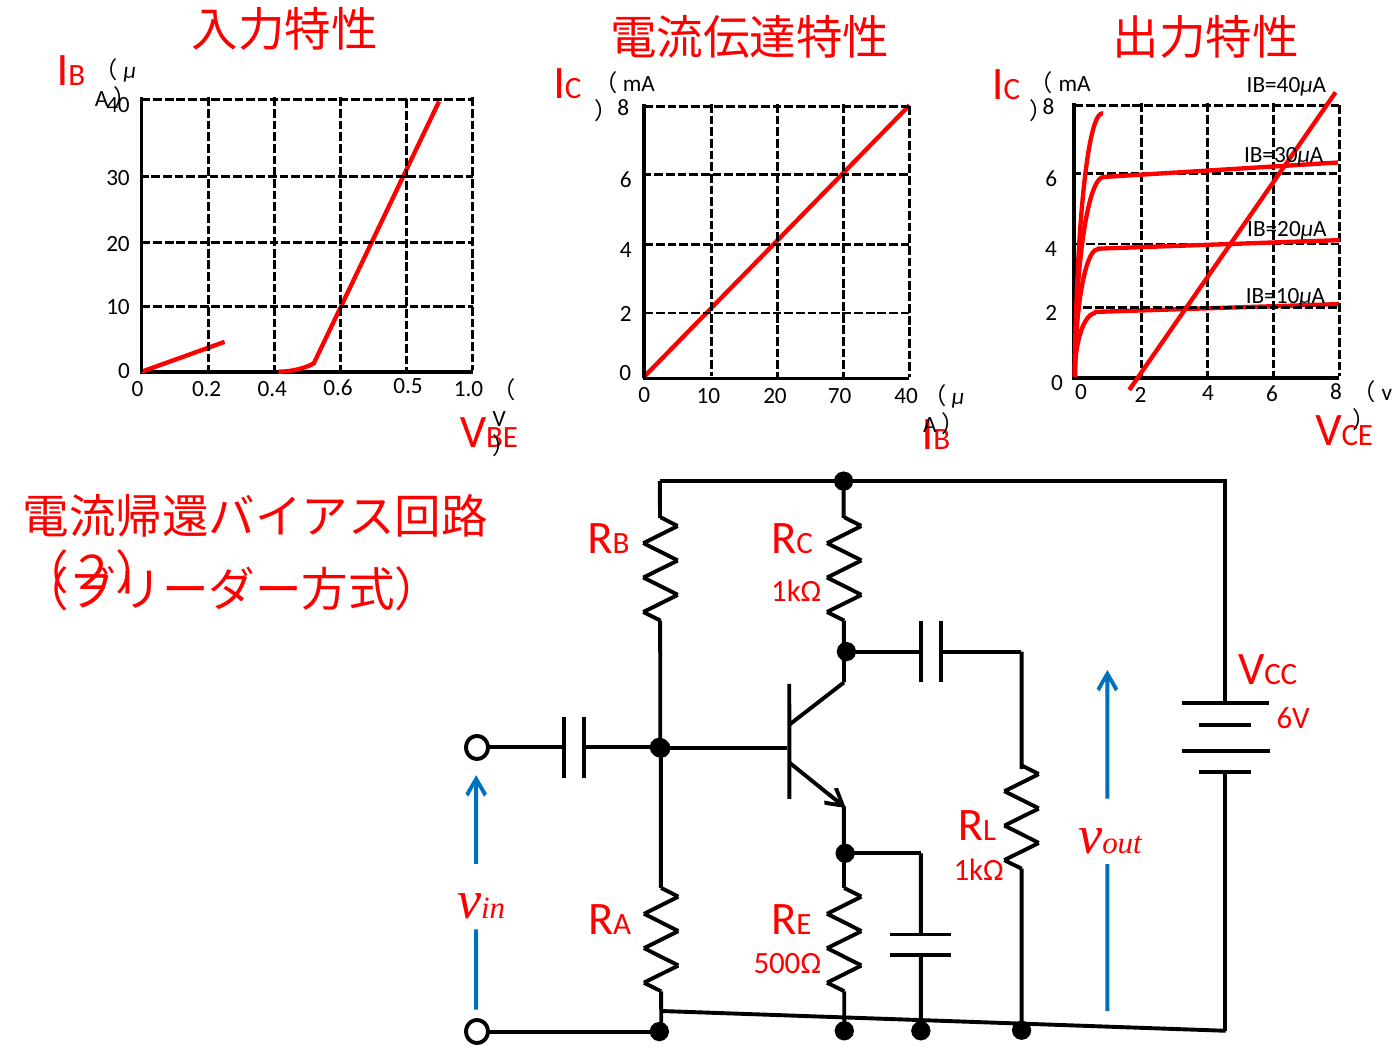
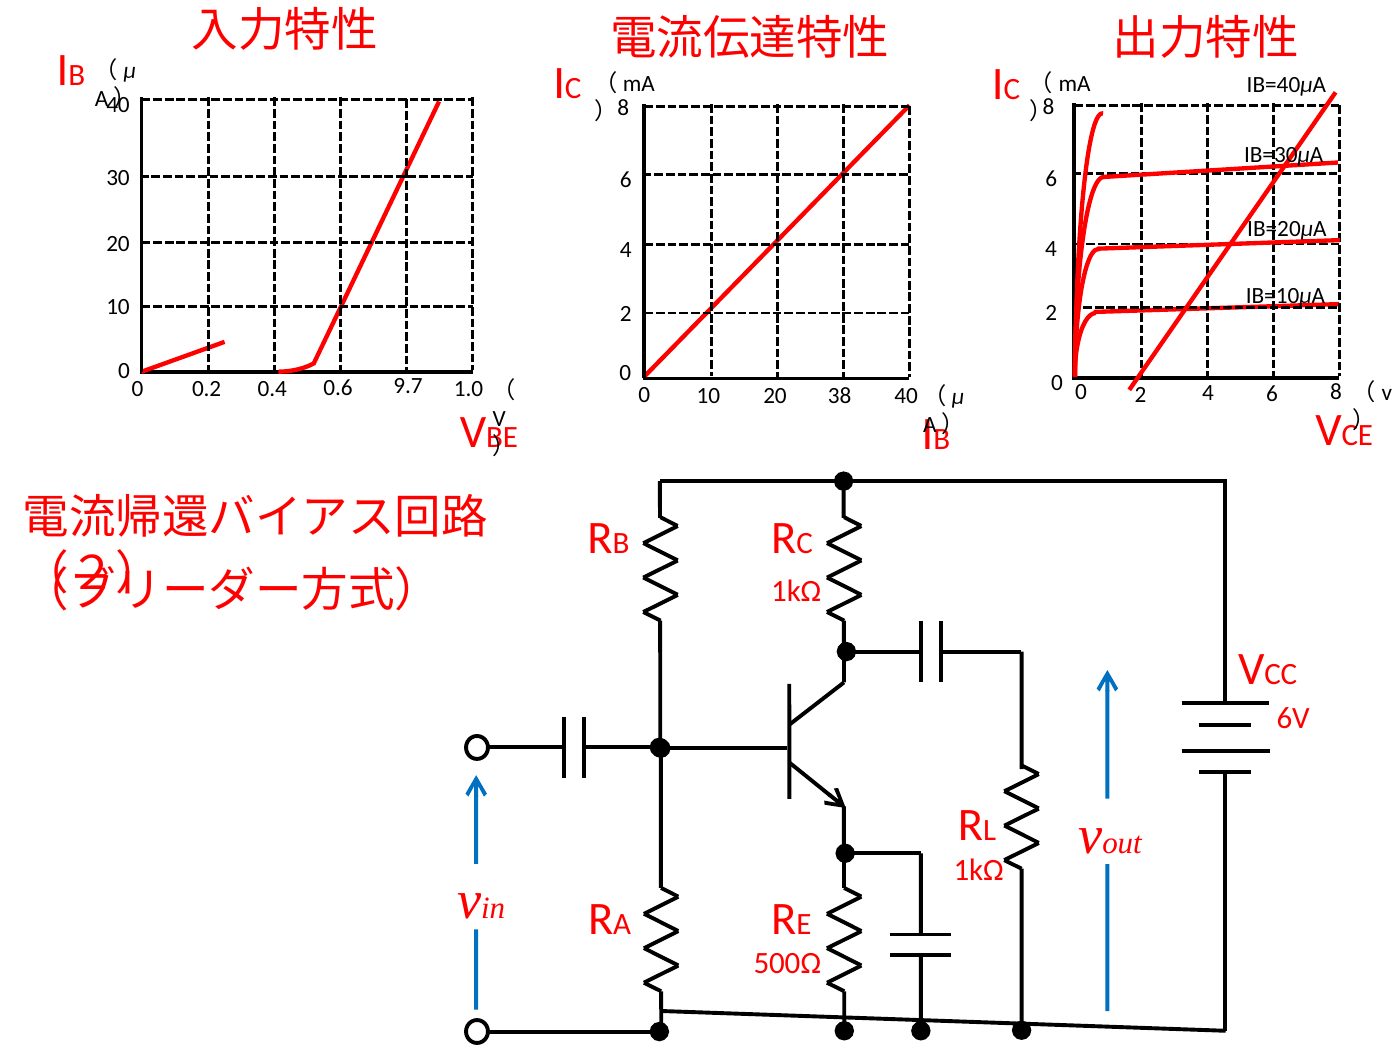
0.5: 0.5 -> 9.7
70: 70 -> 38
